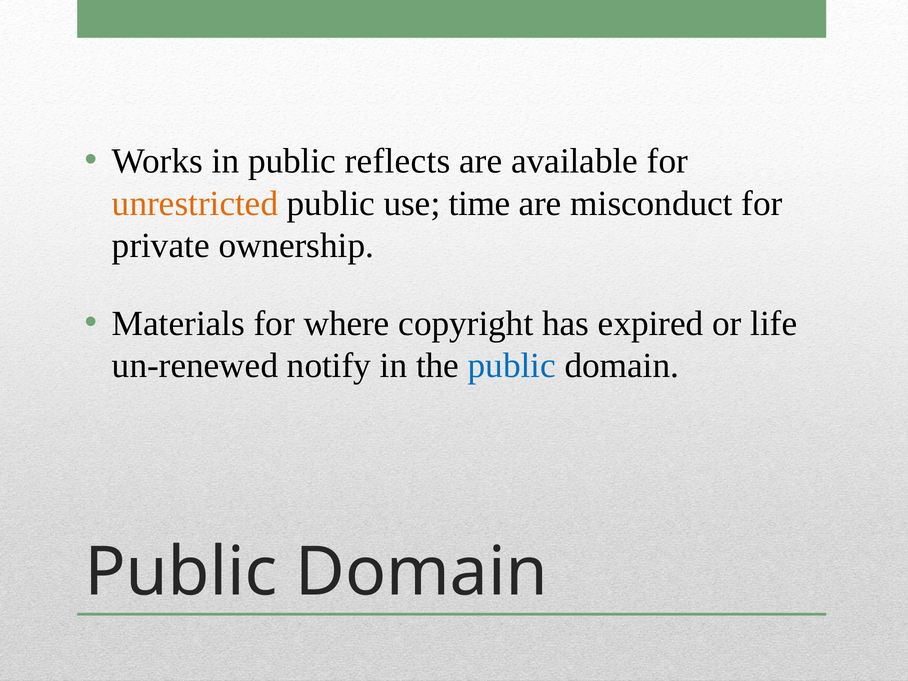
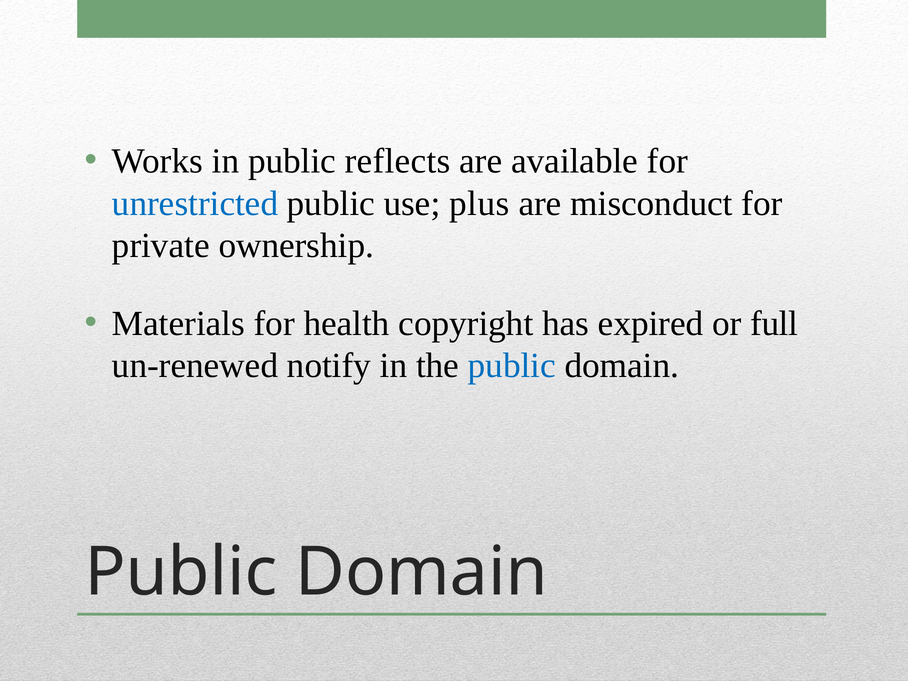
unrestricted colour: orange -> blue
time: time -> plus
where: where -> health
life: life -> full
